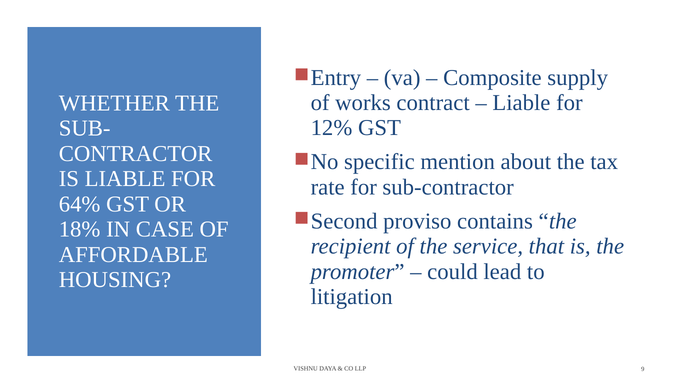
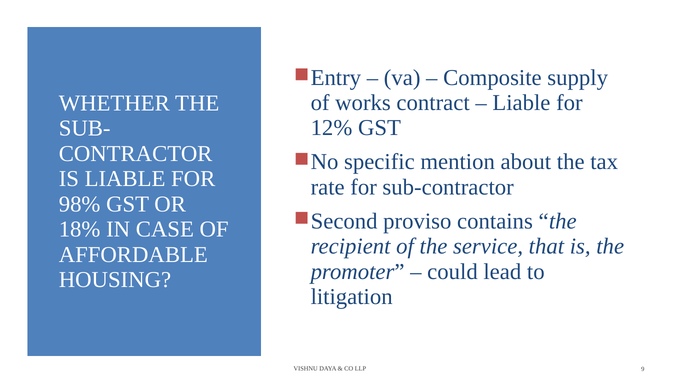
64%: 64% -> 98%
